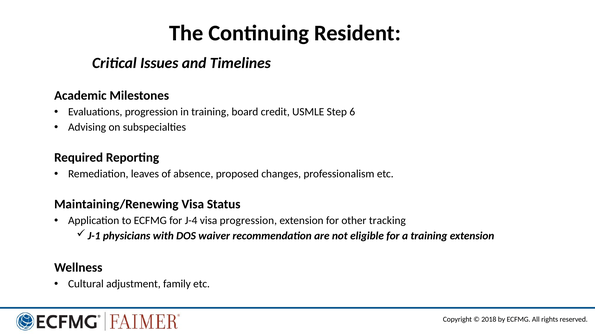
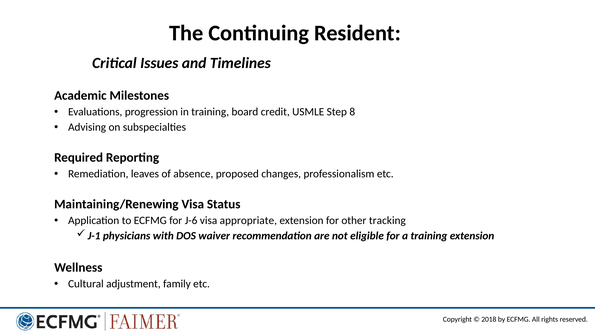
6: 6 -> 8
J-4: J-4 -> J-6
visa progression: progression -> appropriate
